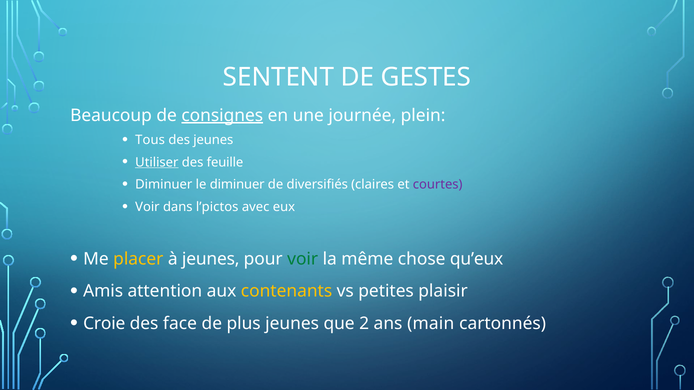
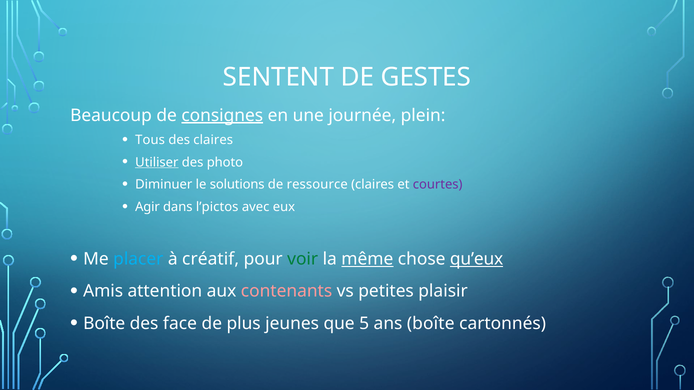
des jeunes: jeunes -> claires
feuille: feuille -> photo
le diminuer: diminuer -> solutions
diversifiés: diversifiés -> ressource
Voir at (147, 207): Voir -> Agir
placer colour: yellow -> light blue
à jeunes: jeunes -> créatif
même underline: none -> present
qu’eux underline: none -> present
contenants colour: yellow -> pink
Croie at (104, 324): Croie -> Boîte
2: 2 -> 5
ans main: main -> boîte
